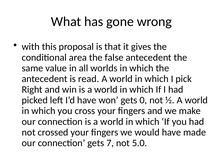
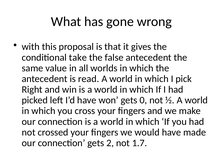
area: area -> take
7: 7 -> 2
5.0: 5.0 -> 1.7
